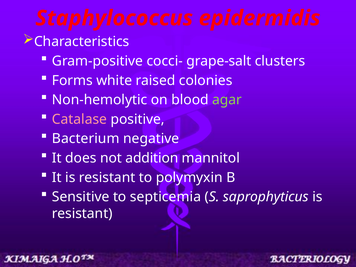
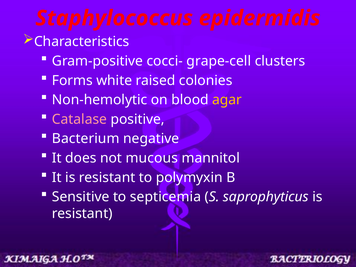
grape-salt: grape-salt -> grape-cell
agar colour: light green -> yellow
addition: addition -> mucous
